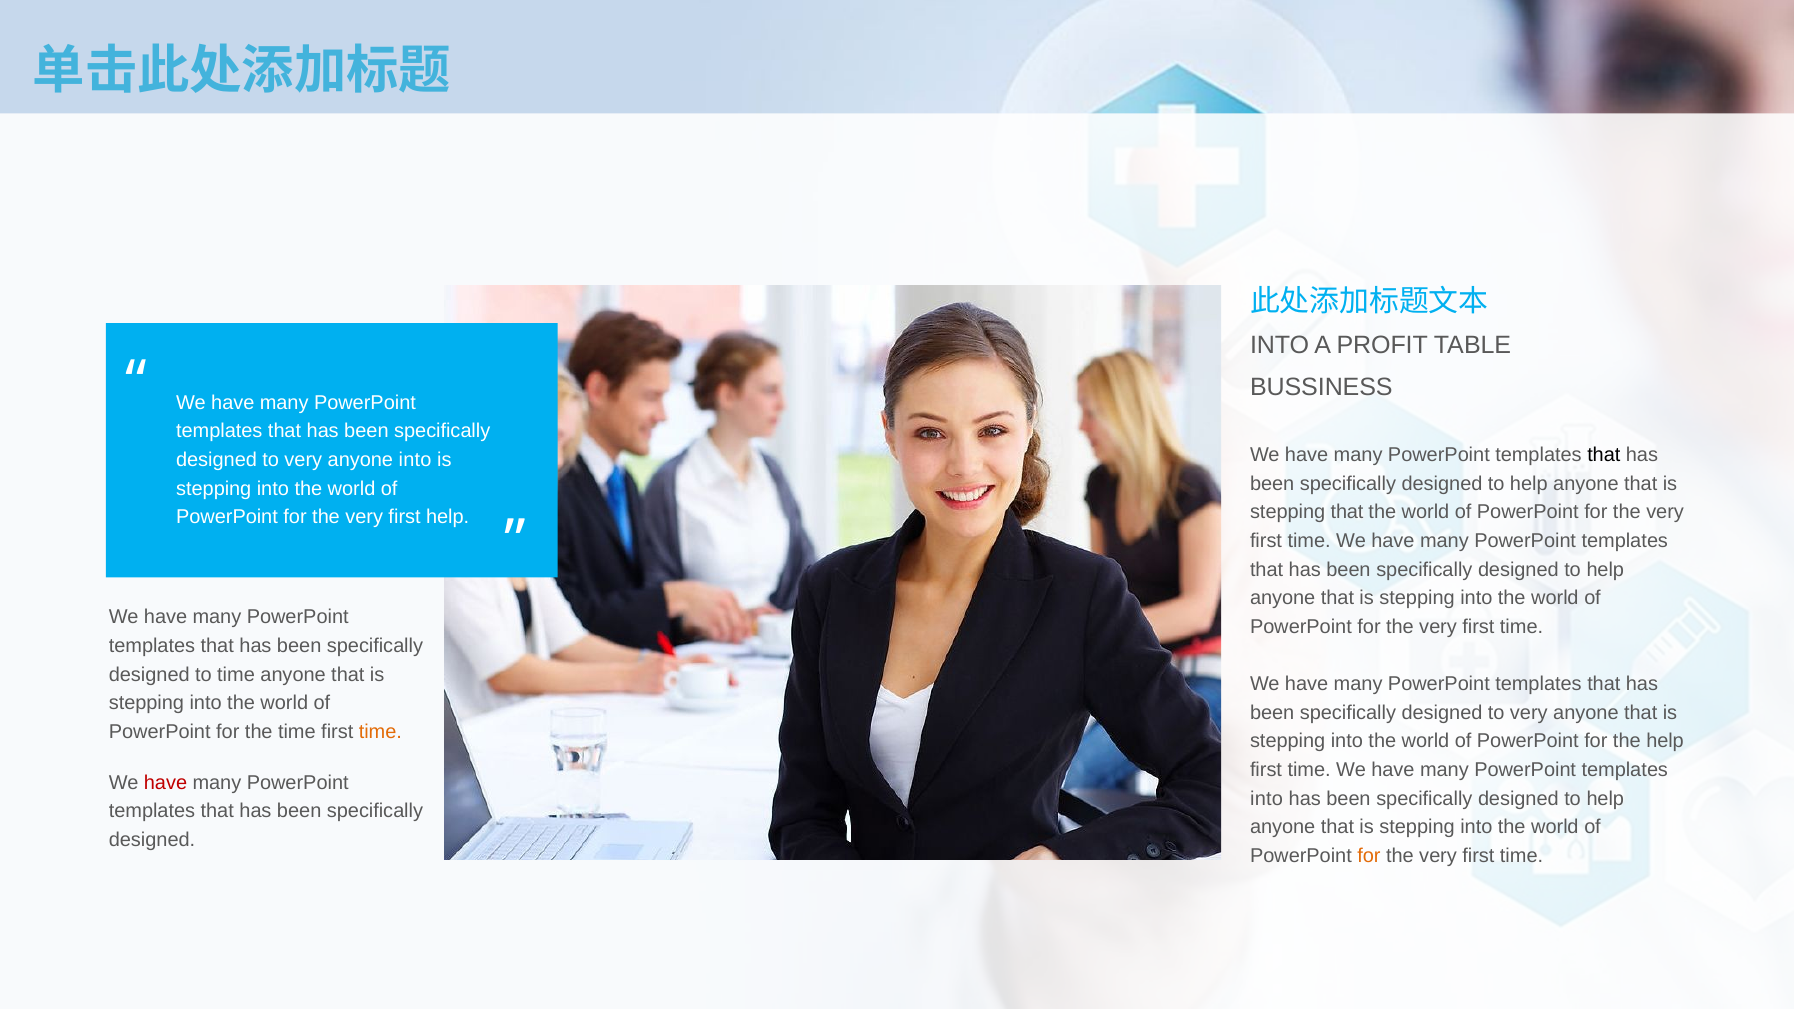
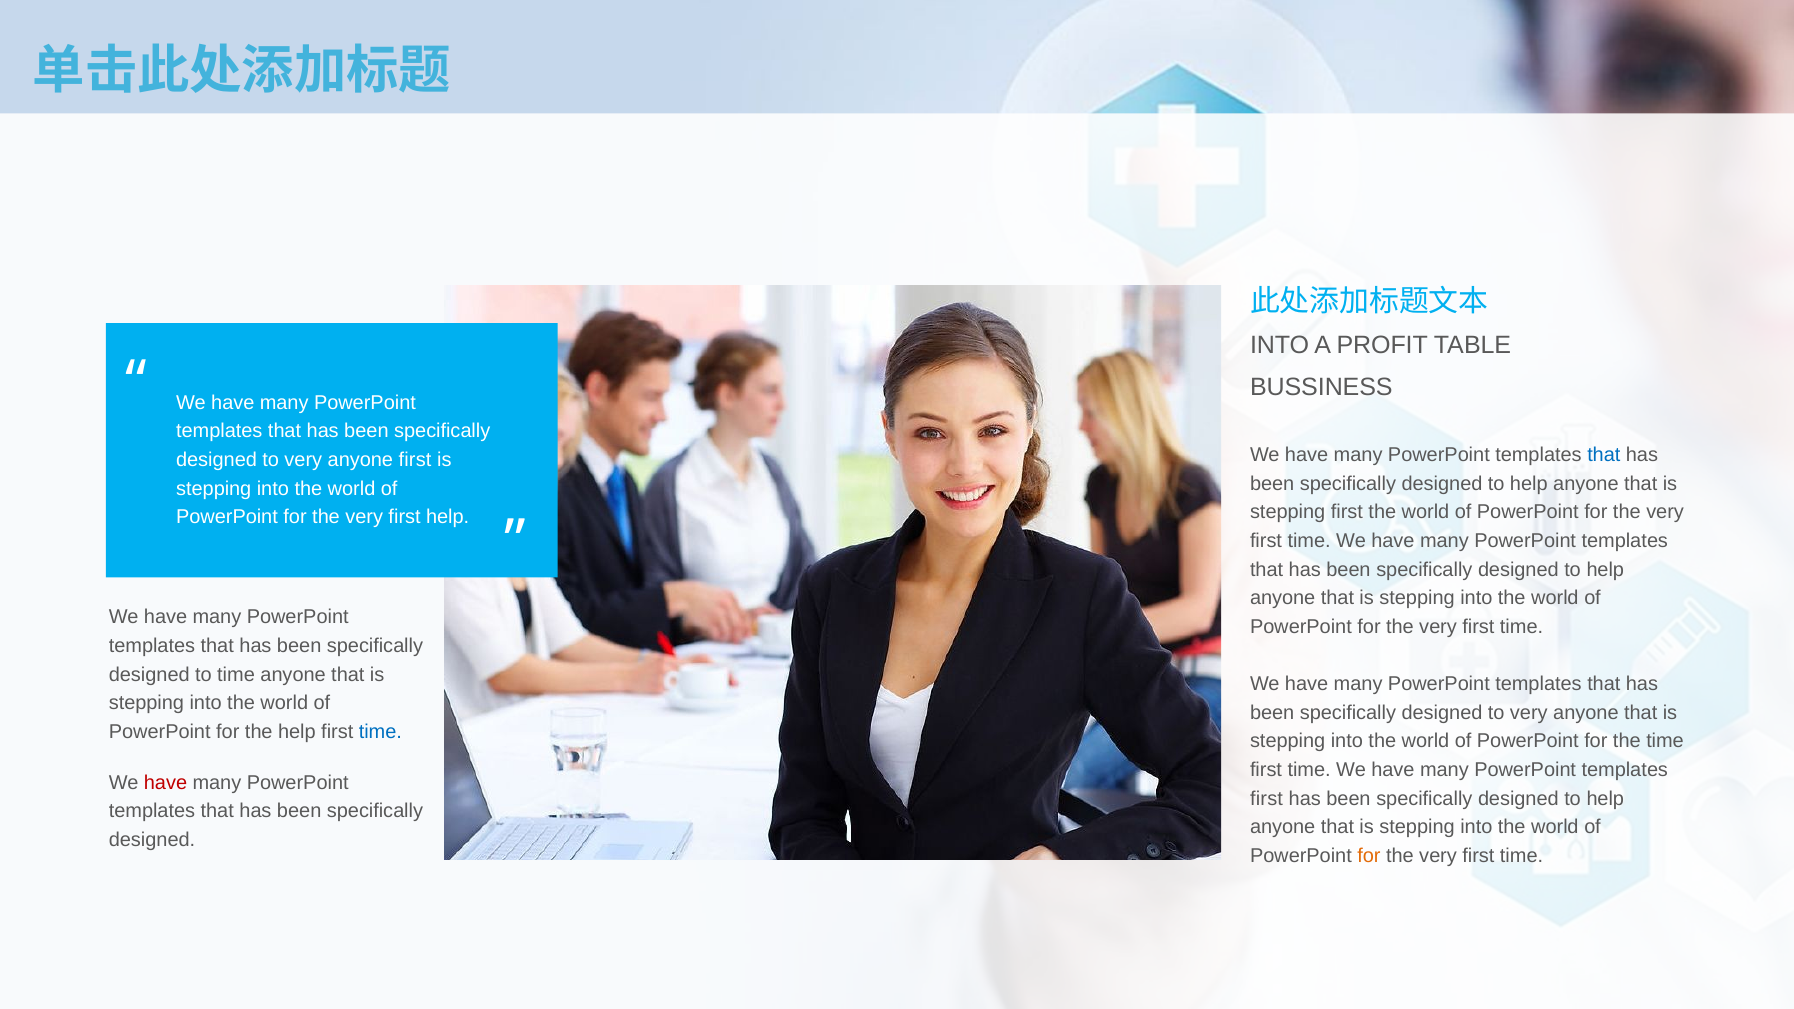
that at (1604, 455) colour: black -> blue
anyone into: into -> first
stepping that: that -> first
the time: time -> help
time at (380, 732) colour: orange -> blue
the help: help -> time
into at (1267, 799): into -> first
